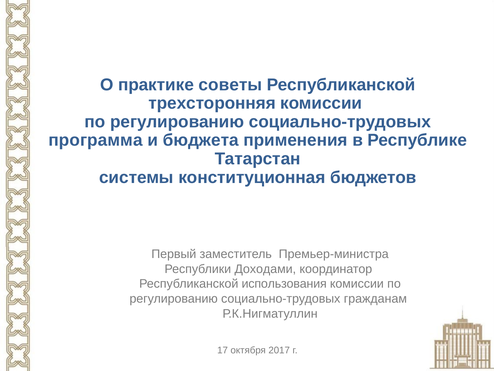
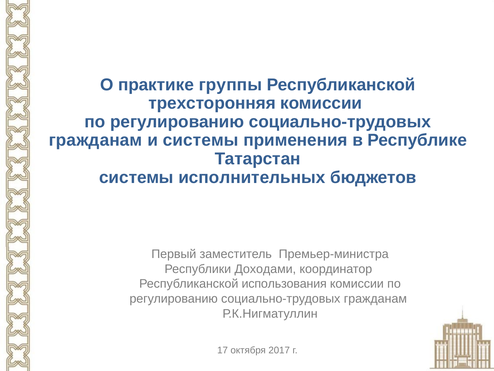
советы: советы -> группы
программа at (96, 140): программа -> гражданам
и бюджета: бюджета -> системы
конституционная: конституционная -> исполнительных
